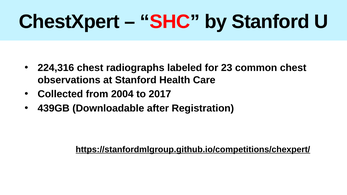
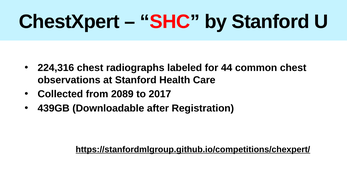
23: 23 -> 44
2004: 2004 -> 2089
